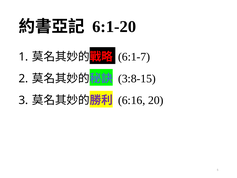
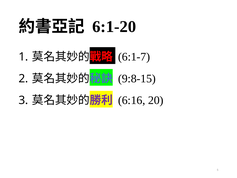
3:8-15: 3:8-15 -> 9:8-15
